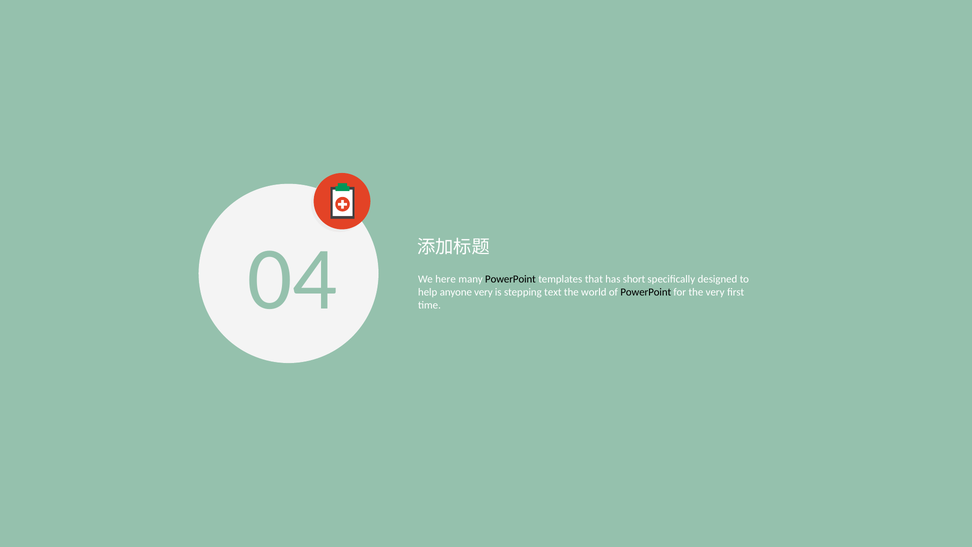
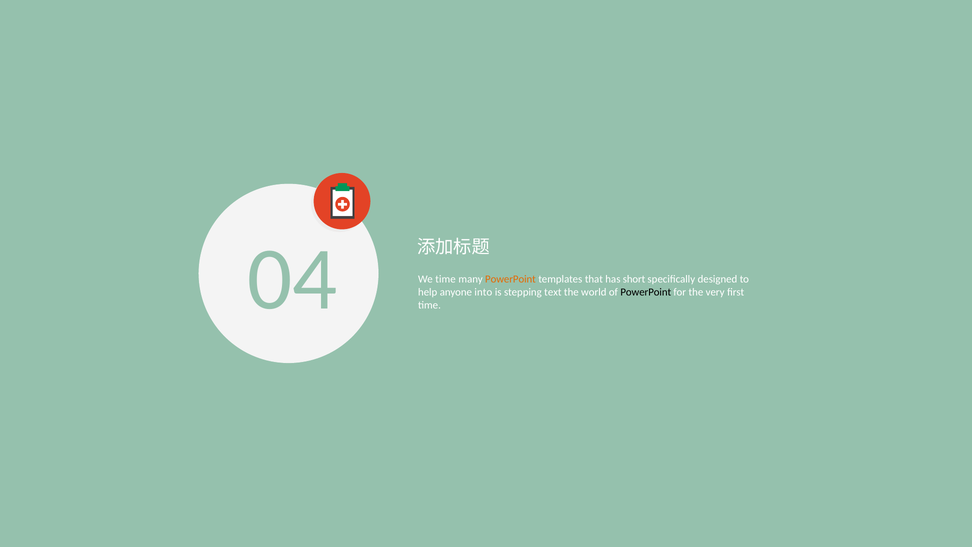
We here: here -> time
PowerPoint at (510, 279) colour: black -> orange
anyone very: very -> into
